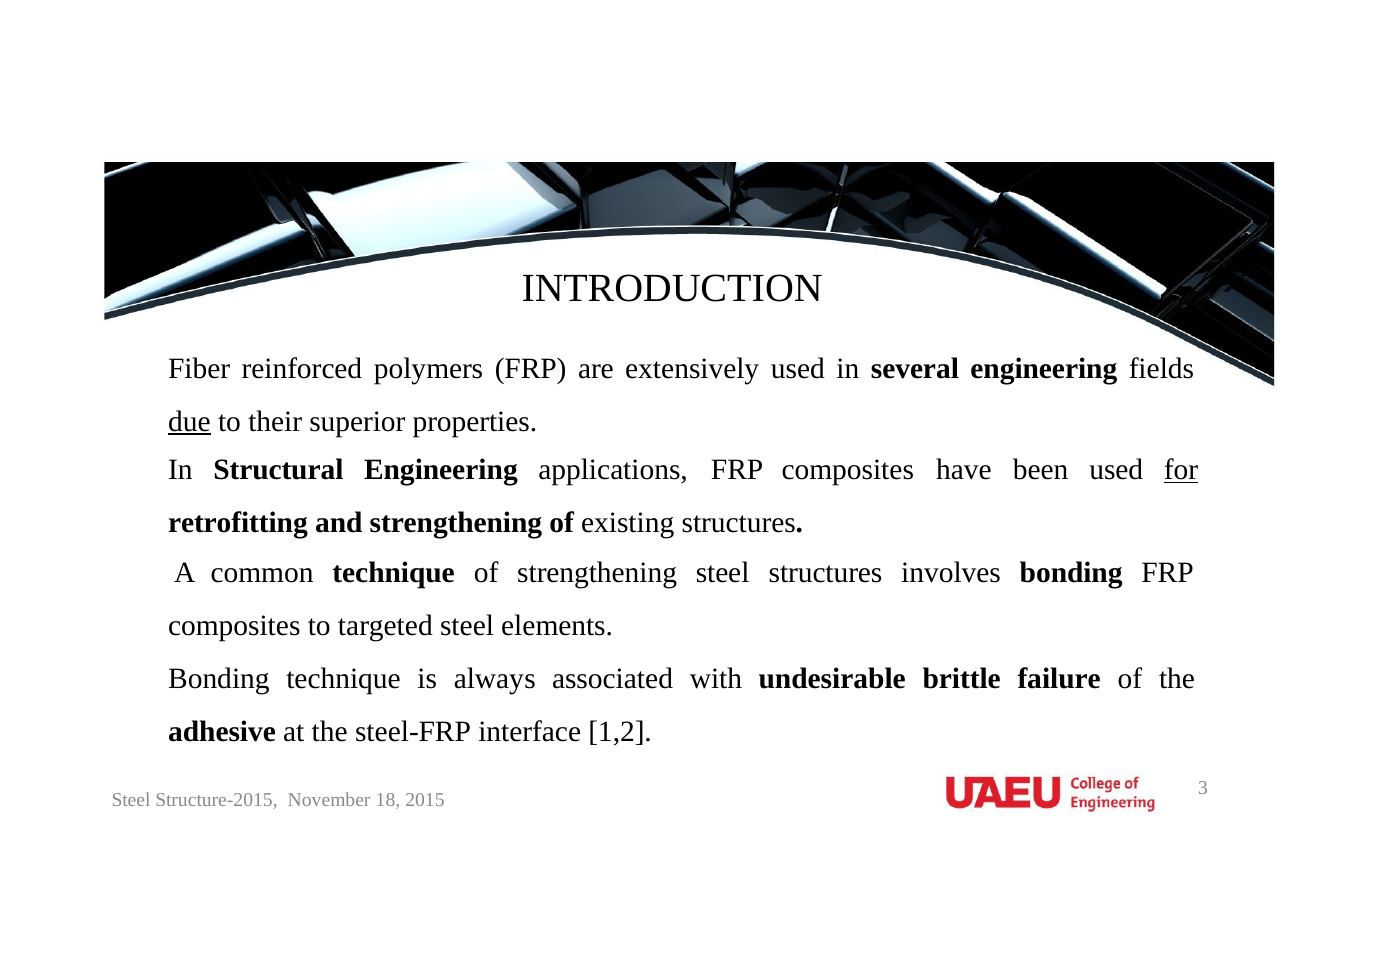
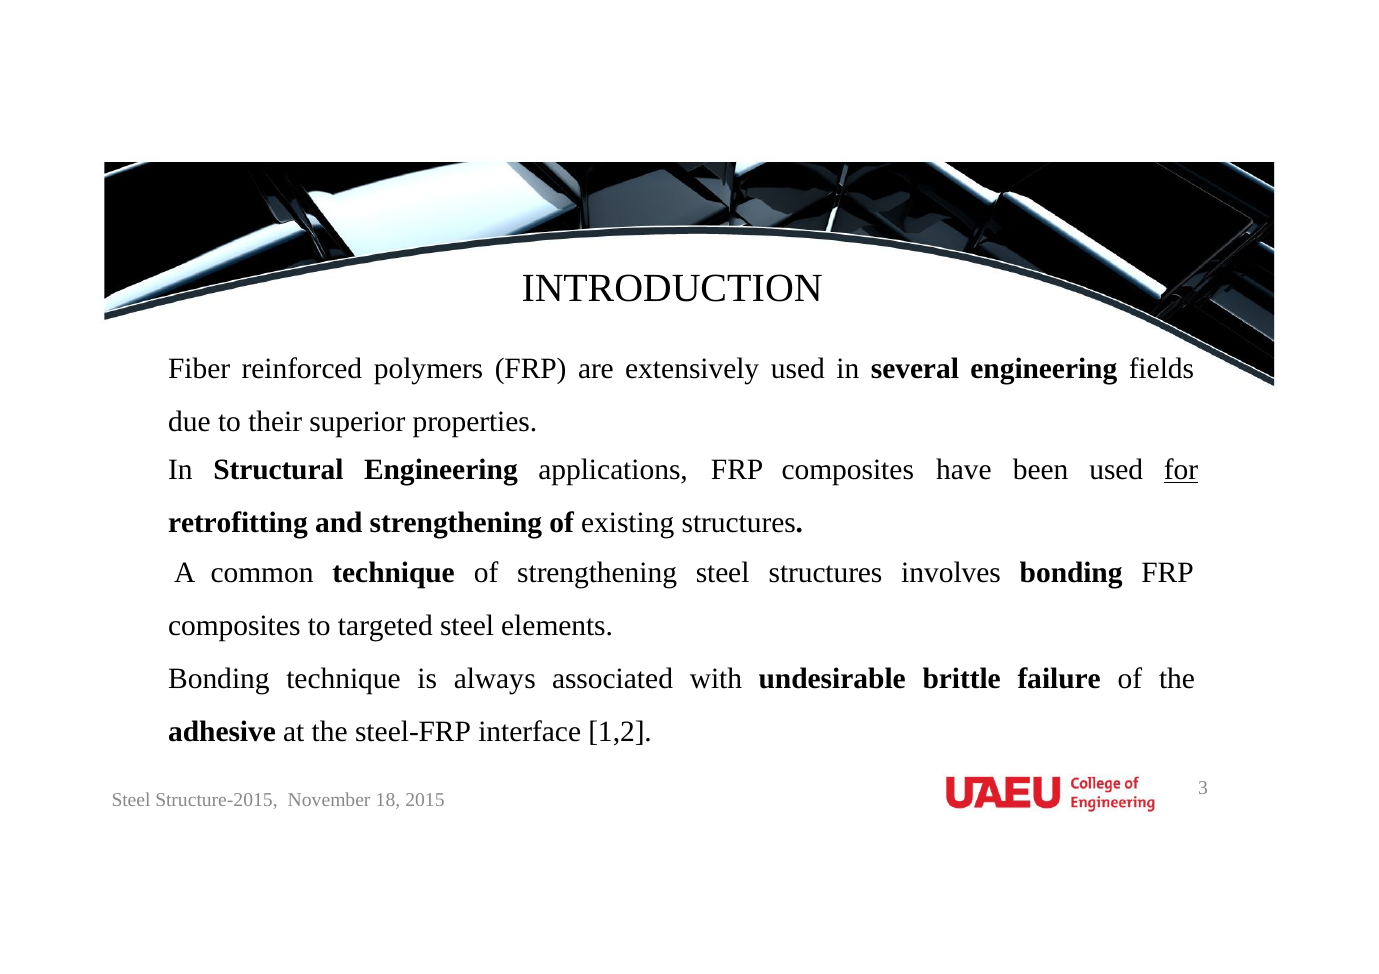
due underline: present -> none
